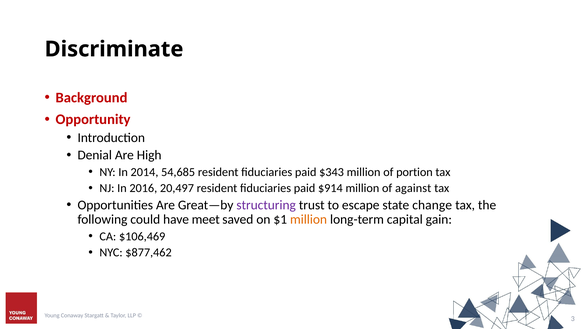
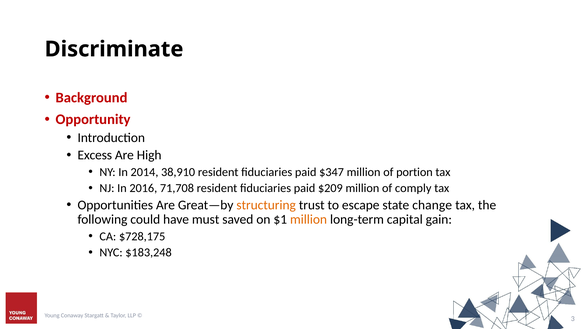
Denial: Denial -> Excess
54,685: 54,685 -> 38,910
$343: $343 -> $347
20,497: 20,497 -> 71,708
$914: $914 -> $209
against: against -> comply
structuring colour: purple -> orange
meet: meet -> must
$106,469: $106,469 -> $728,175
$877,462: $877,462 -> $183,248
